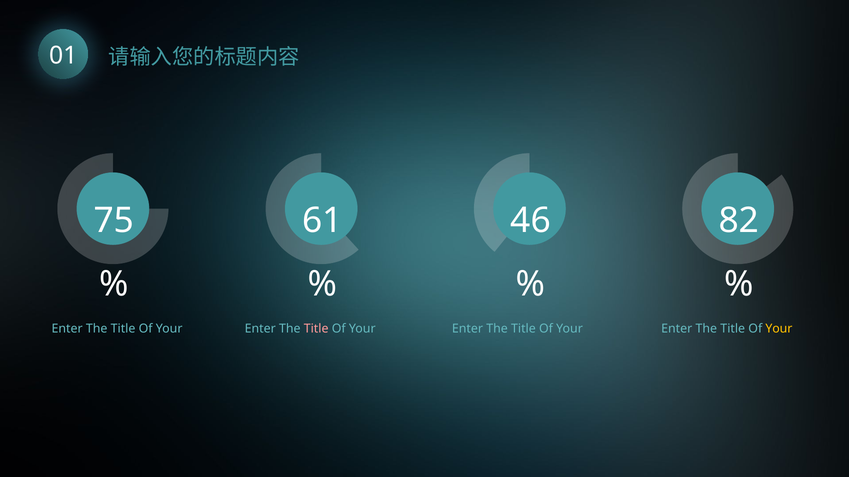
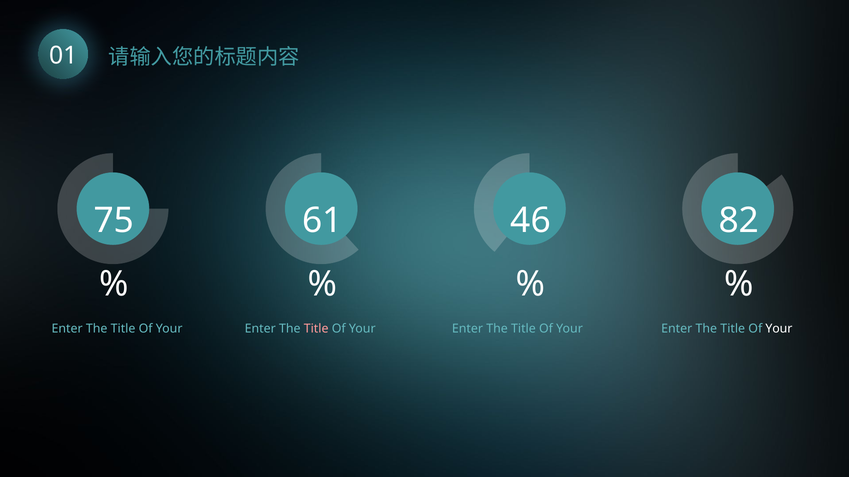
Your at (779, 329) colour: yellow -> white
